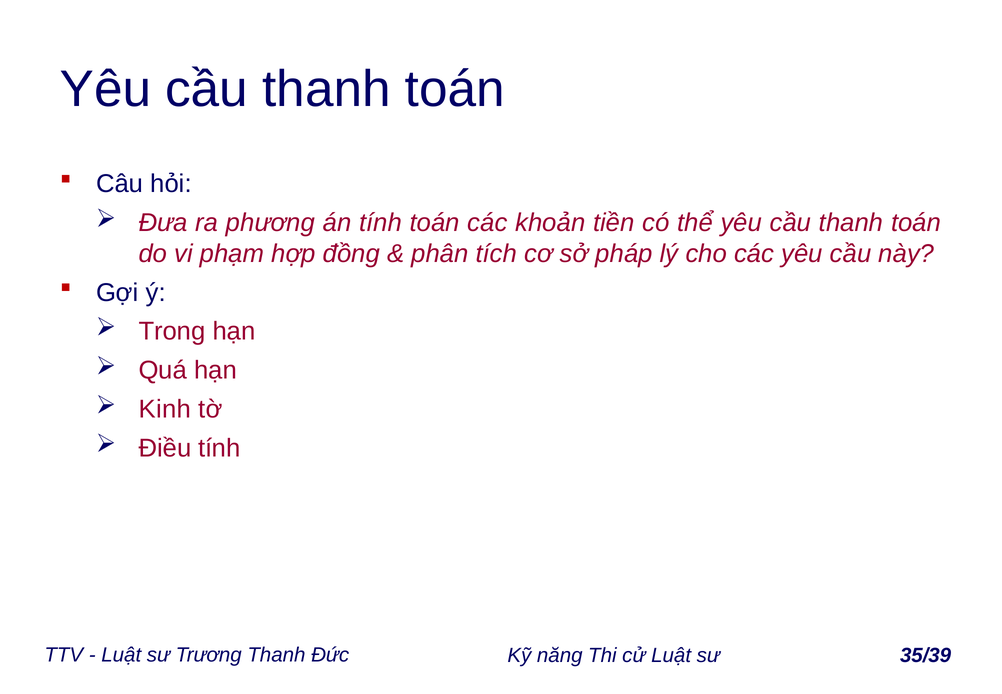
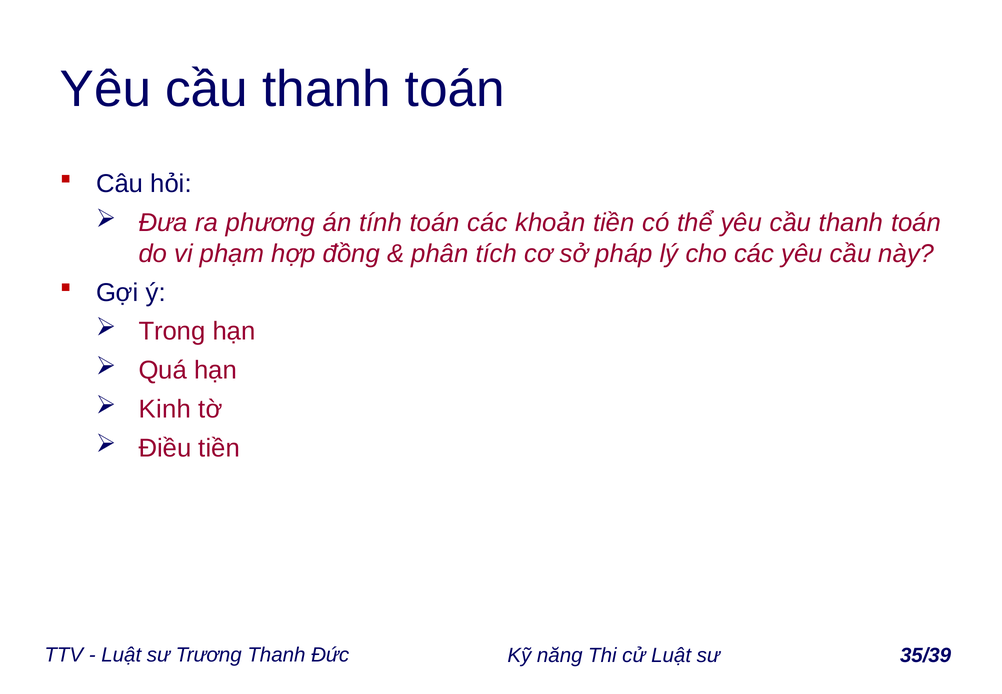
Điều tính: tính -> tiền
